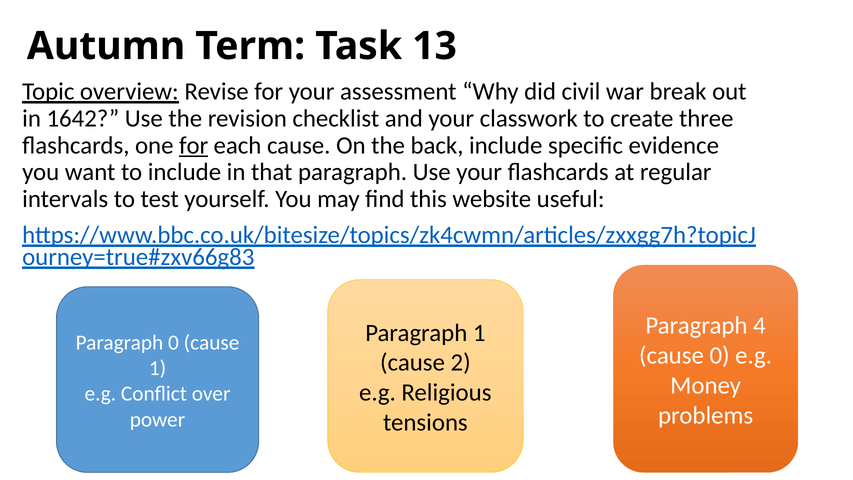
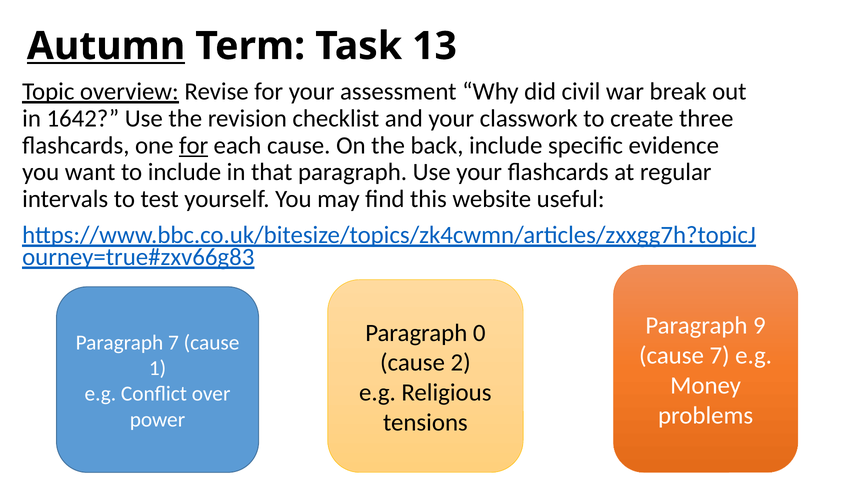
Autumn underline: none -> present
4: 4 -> 9
Paragraph 1: 1 -> 0
Paragraph 0: 0 -> 7
cause 0: 0 -> 7
